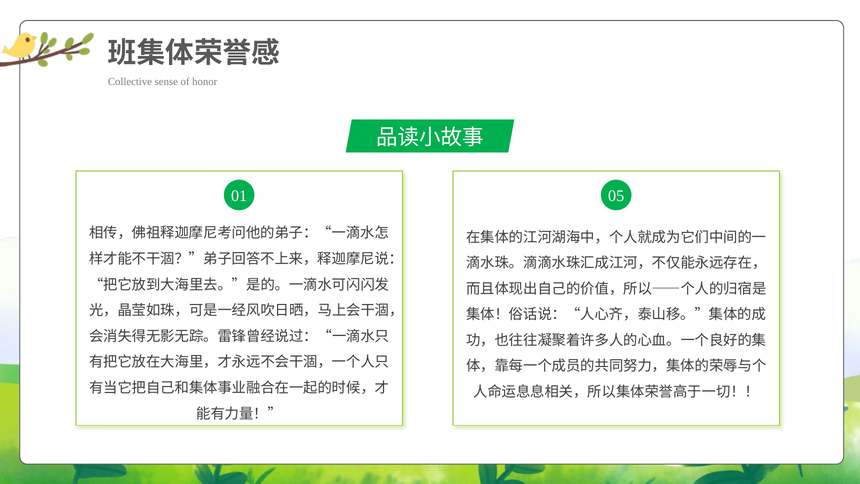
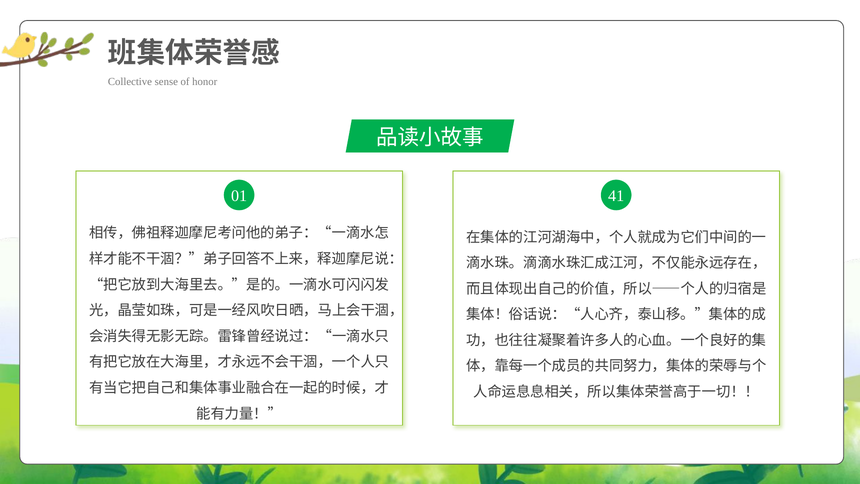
05: 05 -> 41
